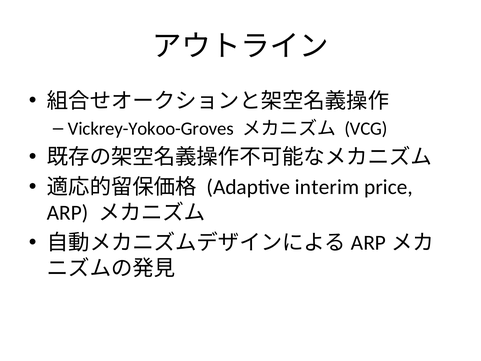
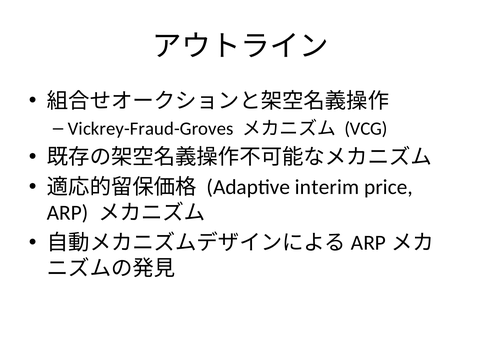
Vickrey-Yokoo-Groves: Vickrey-Yokoo-Groves -> Vickrey-Fraud-Groves
